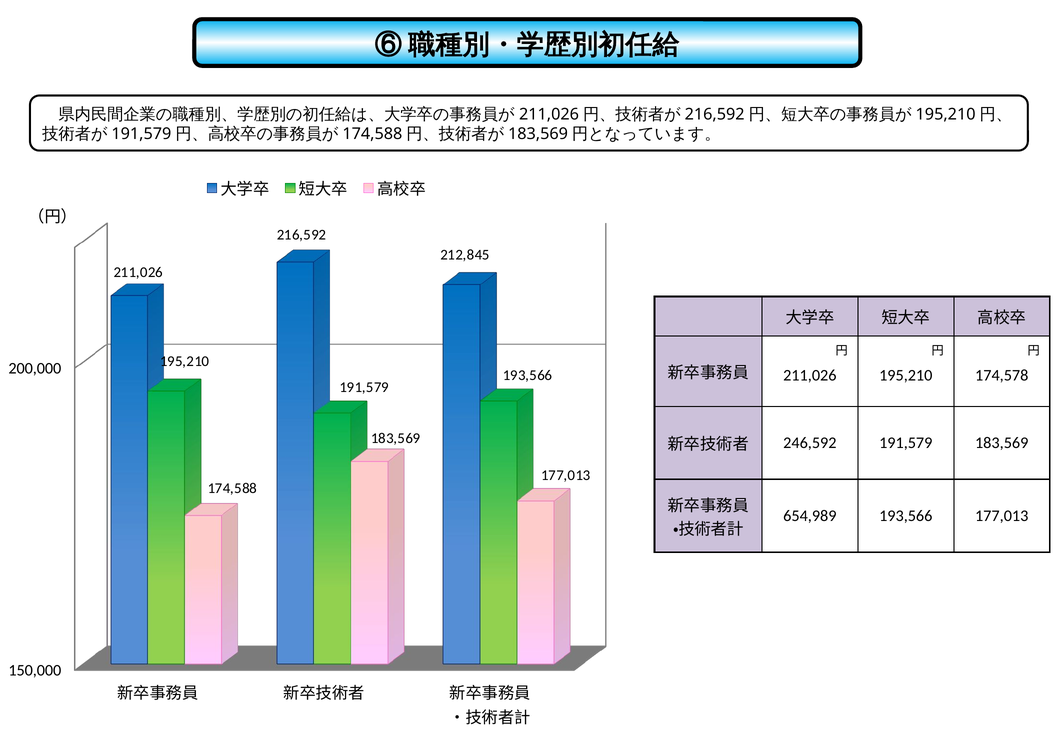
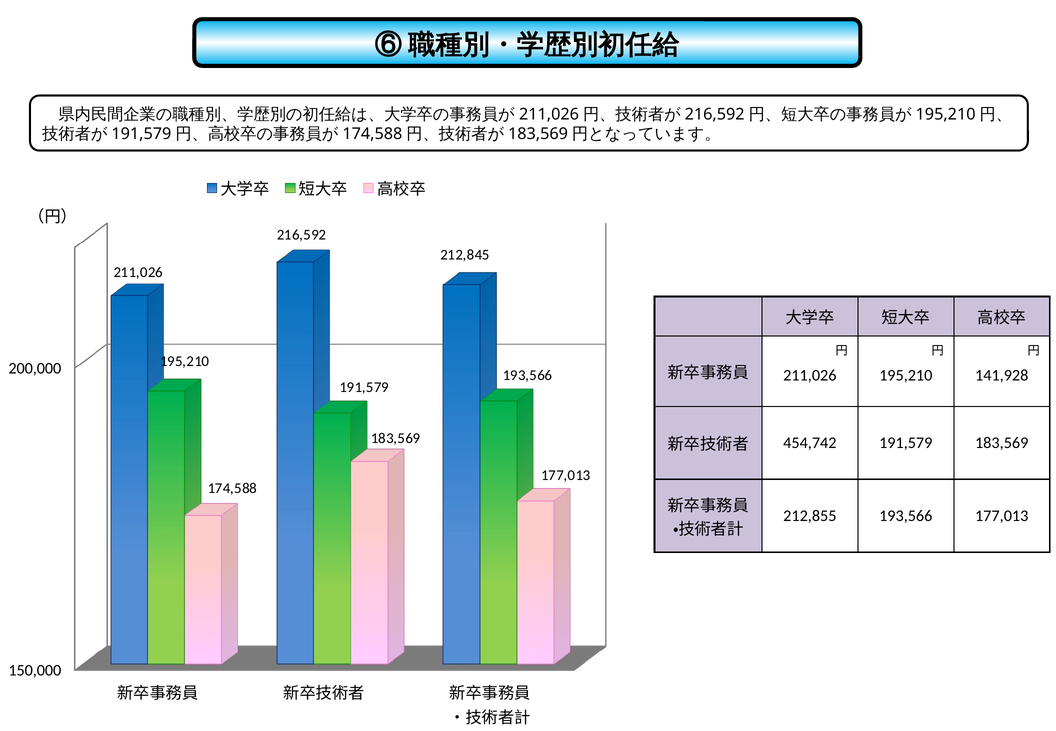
174,578: 174,578 -> 141,928
246,592: 246,592 -> 454,742
654,989: 654,989 -> 212,855
